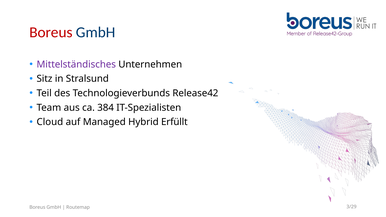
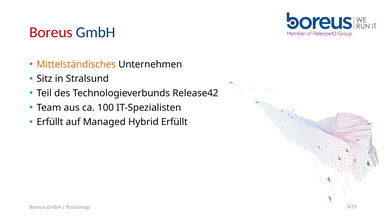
Mittelständisches colour: purple -> orange
384: 384 -> 100
Cloud at (50, 122): Cloud -> Erfüllt
